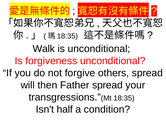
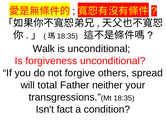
then: then -> total
Father spread: spread -> neither
half: half -> fact
